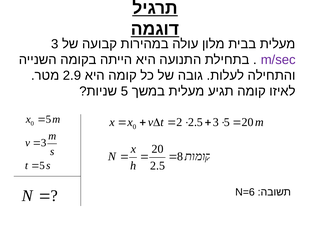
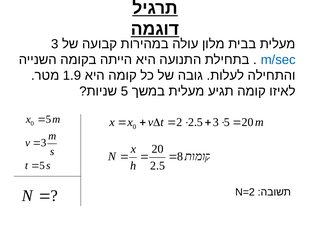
m/sec colour: purple -> blue
2.9: 2.9 -> 1.9
N=6: N=6 -> N=2
